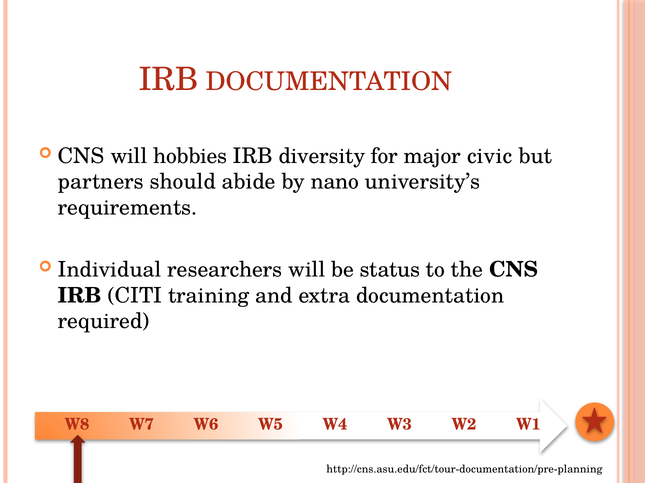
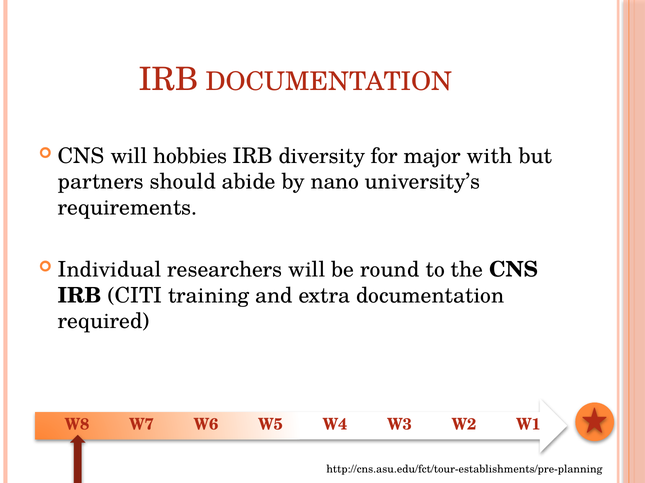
civic: civic -> with
status: status -> round
http://cns.asu.edu/fct/tour-documentation/pre-planning: http://cns.asu.edu/fct/tour-documentation/pre-planning -> http://cns.asu.edu/fct/tour-establishments/pre-planning
